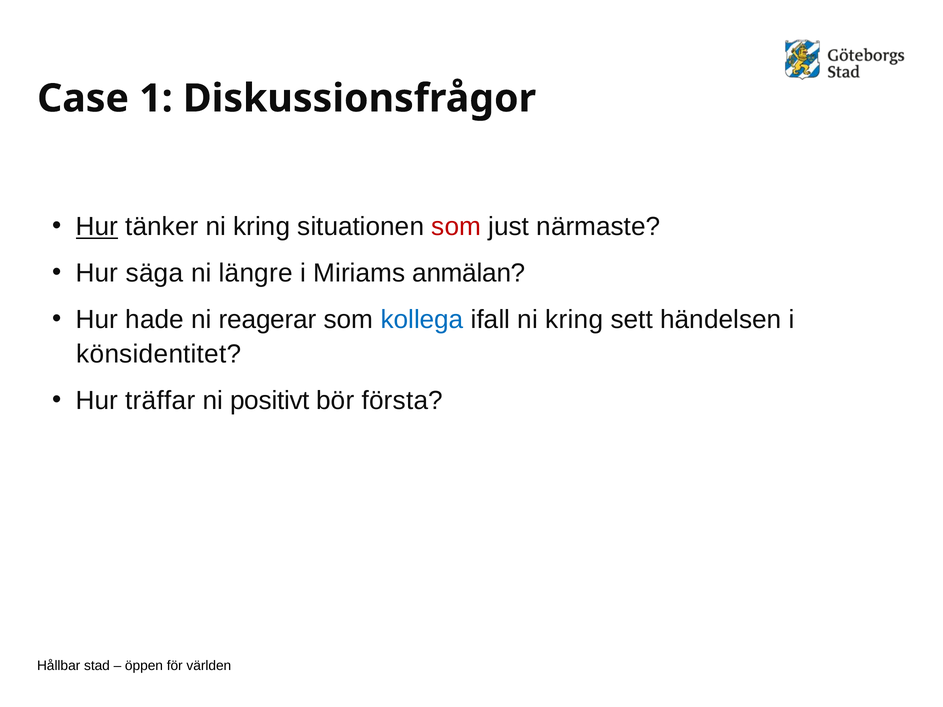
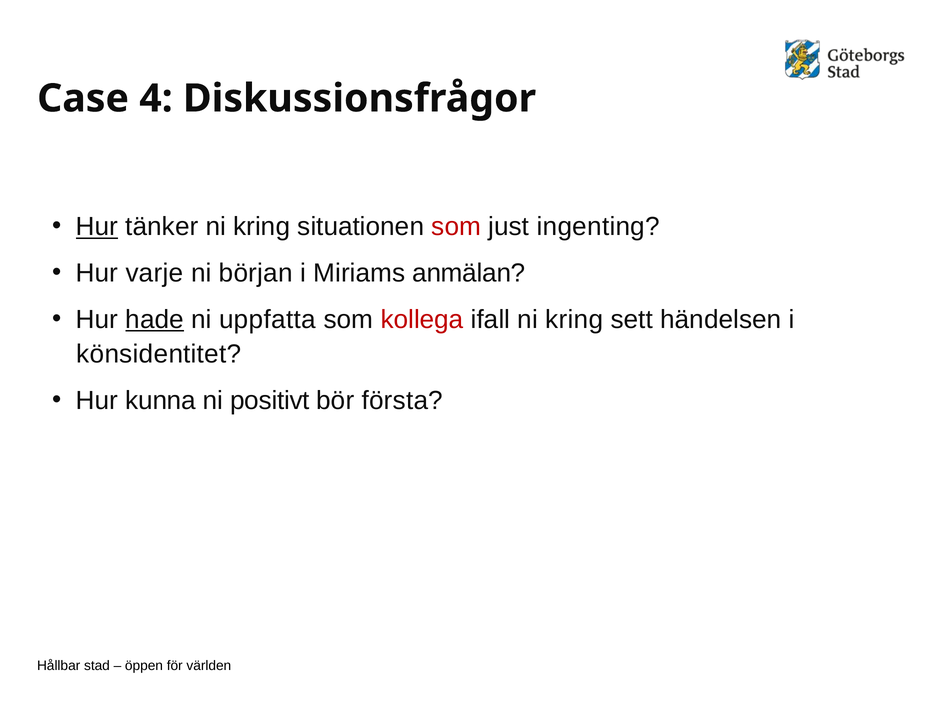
1: 1 -> 4
närmaste: närmaste -> ingenting
säga: säga -> varje
längre: längre -> början
hade underline: none -> present
reagerar: reagerar -> uppfatta
kollega colour: blue -> red
träffar: träffar -> kunna
